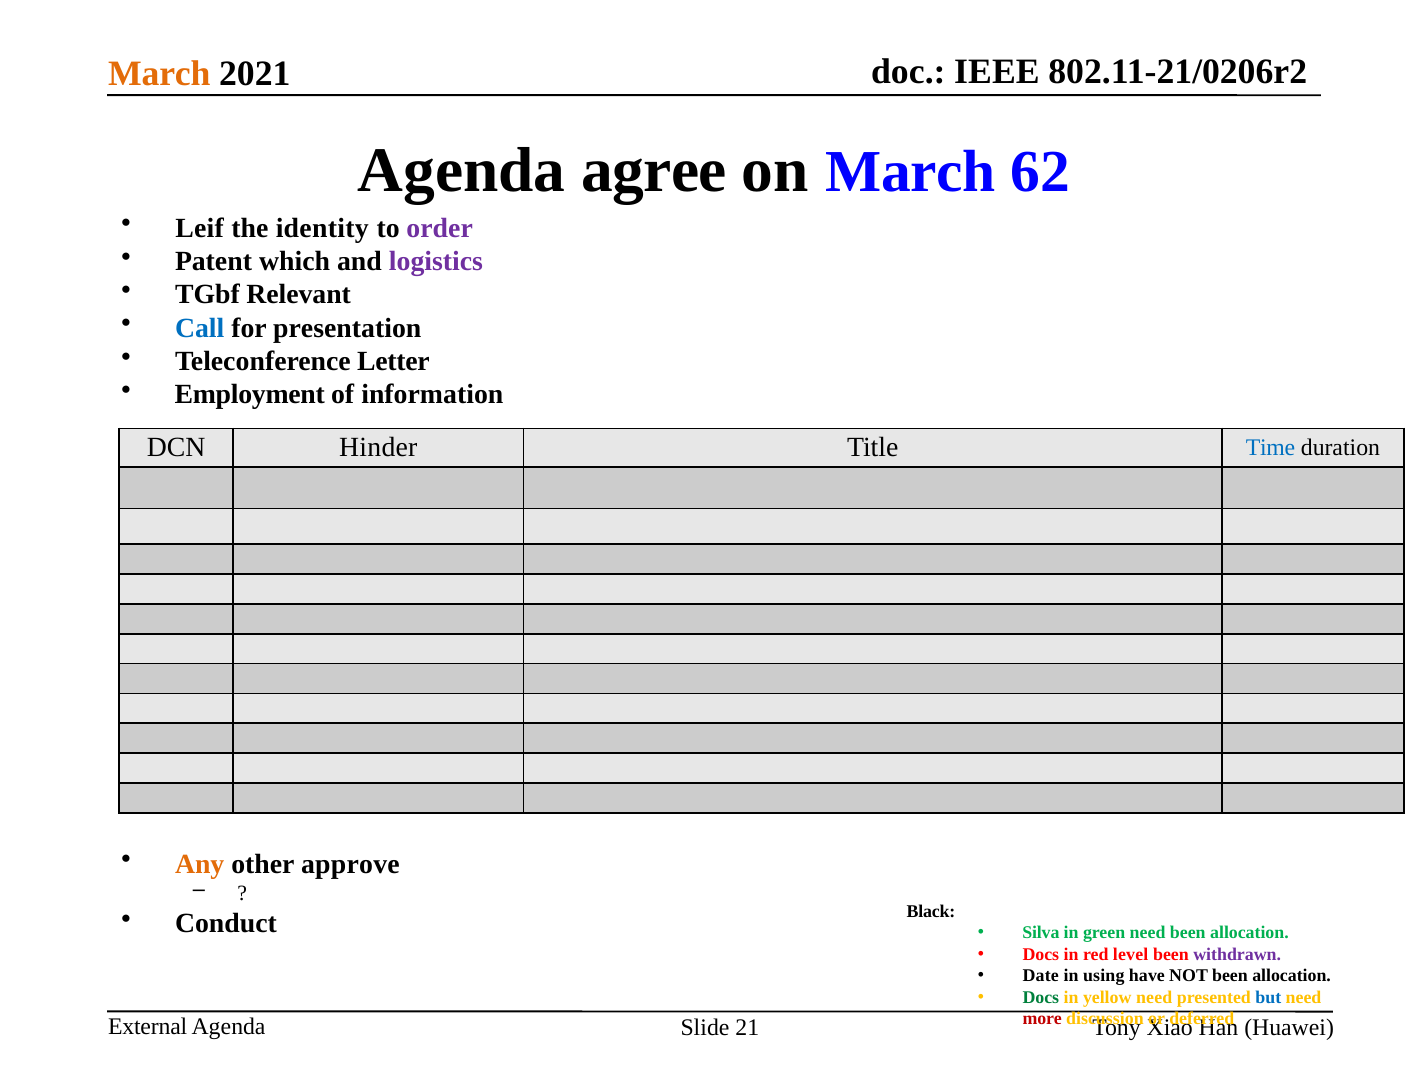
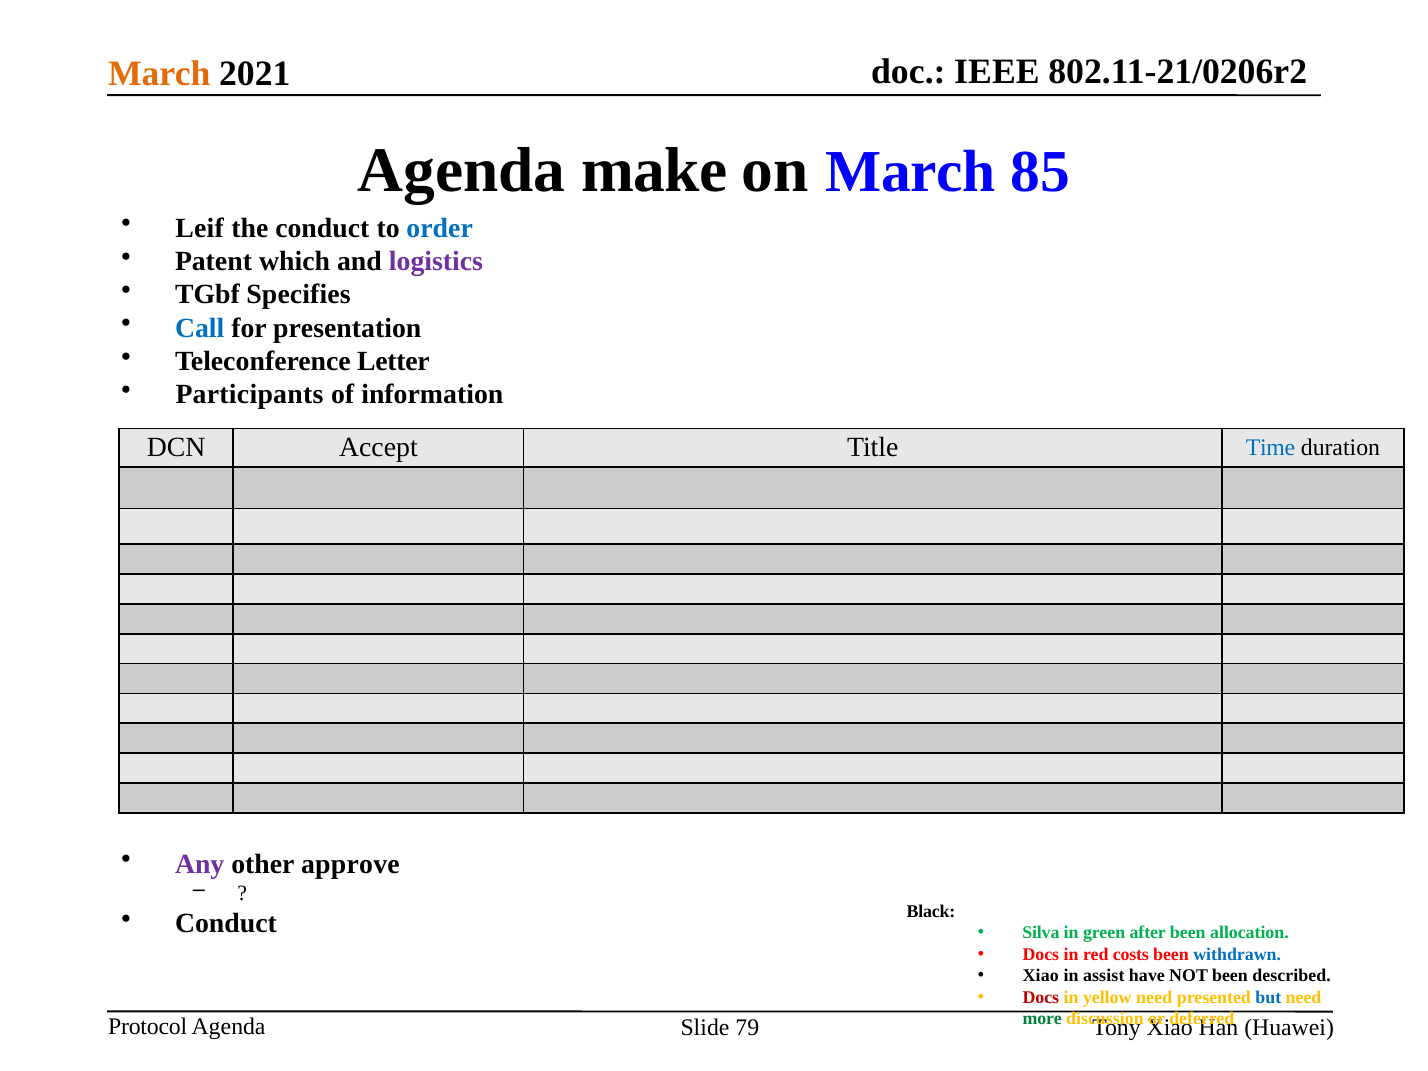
agree: agree -> make
62: 62 -> 85
the identity: identity -> conduct
order colour: purple -> blue
Relevant: Relevant -> Specifies
Employment: Employment -> Participants
Hinder: Hinder -> Accept
Any colour: orange -> purple
green need: need -> after
level: level -> costs
withdrawn colour: purple -> blue
Date at (1041, 976): Date -> Xiao
using: using -> assist
NOT been allocation: allocation -> described
Docs at (1041, 997) colour: green -> red
more colour: red -> green
External: External -> Protocol
21: 21 -> 79
